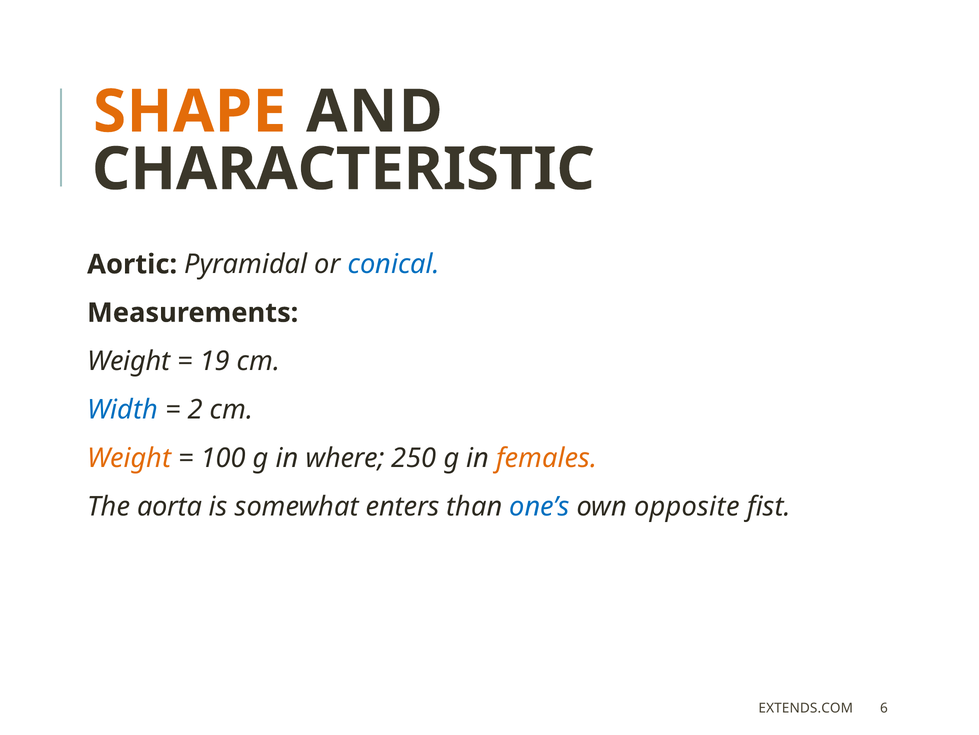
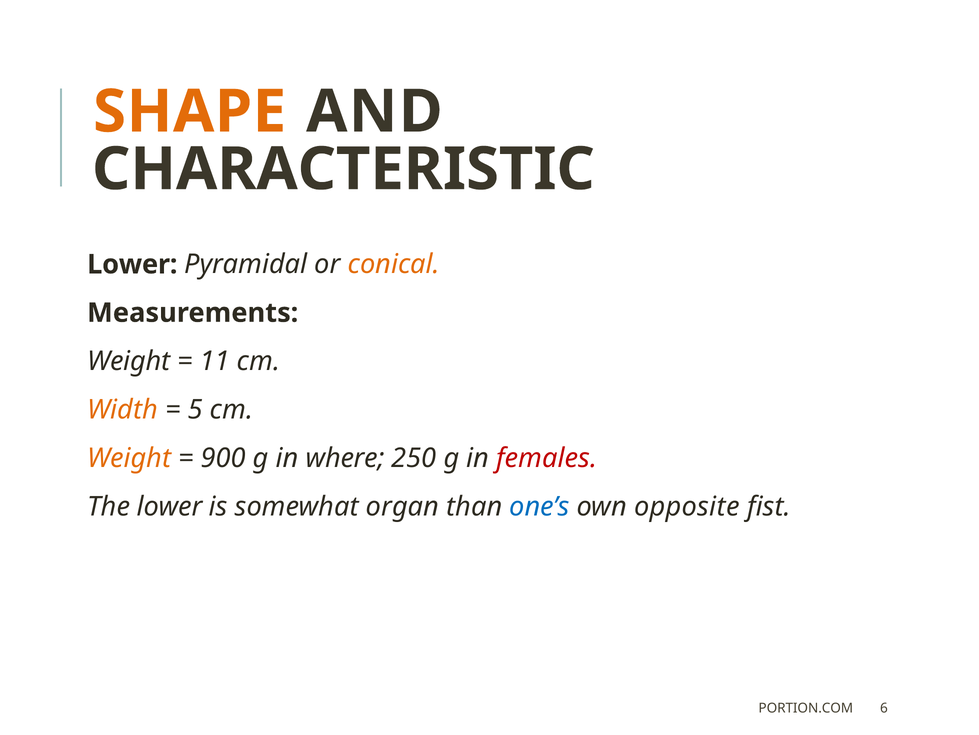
Aortic at (132, 264): Aortic -> Lower
conical colour: blue -> orange
19: 19 -> 11
Width colour: blue -> orange
2: 2 -> 5
100: 100 -> 900
females colour: orange -> red
The aorta: aorta -> lower
enters: enters -> organ
EXTENDS.COM: EXTENDS.COM -> PORTION.COM
